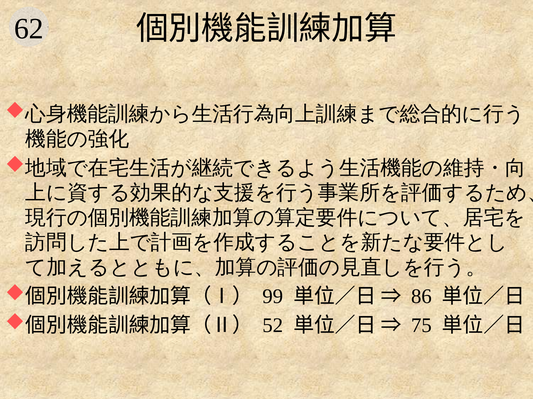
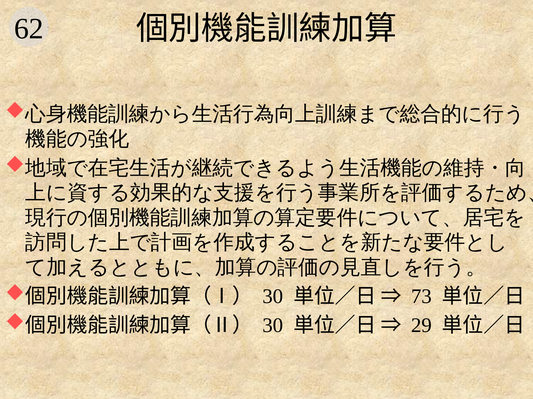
99 at (273, 297): 99 -> 30
86: 86 -> 73
52 at (273, 326): 52 -> 30
75: 75 -> 29
